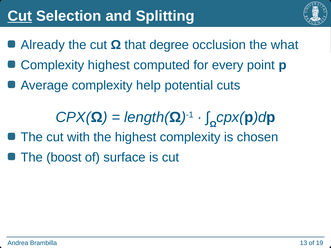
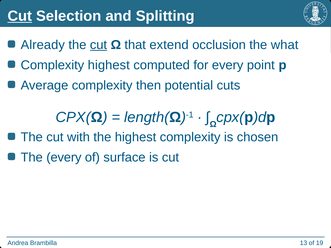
cut at (98, 45) underline: none -> present
degree: degree -> extend
help: help -> then
The boost: boost -> every
